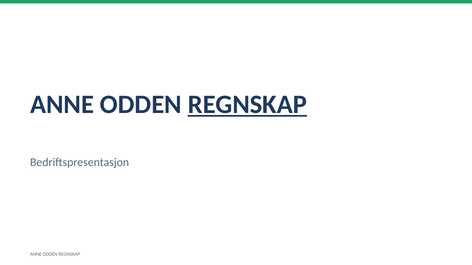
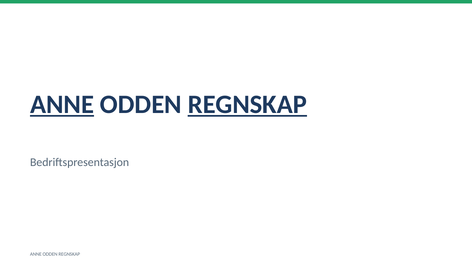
ANNE at (62, 105) underline: none -> present
